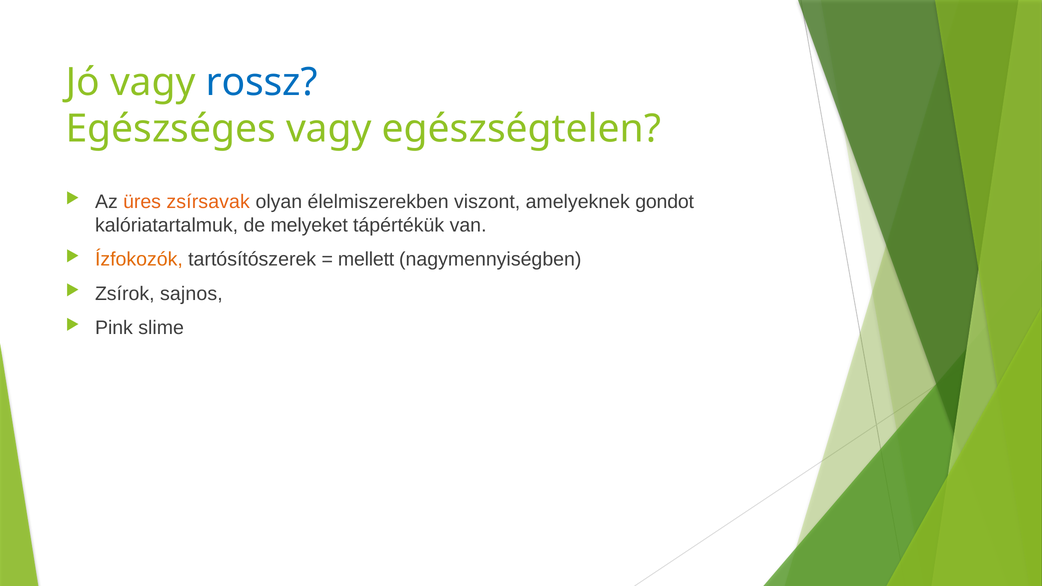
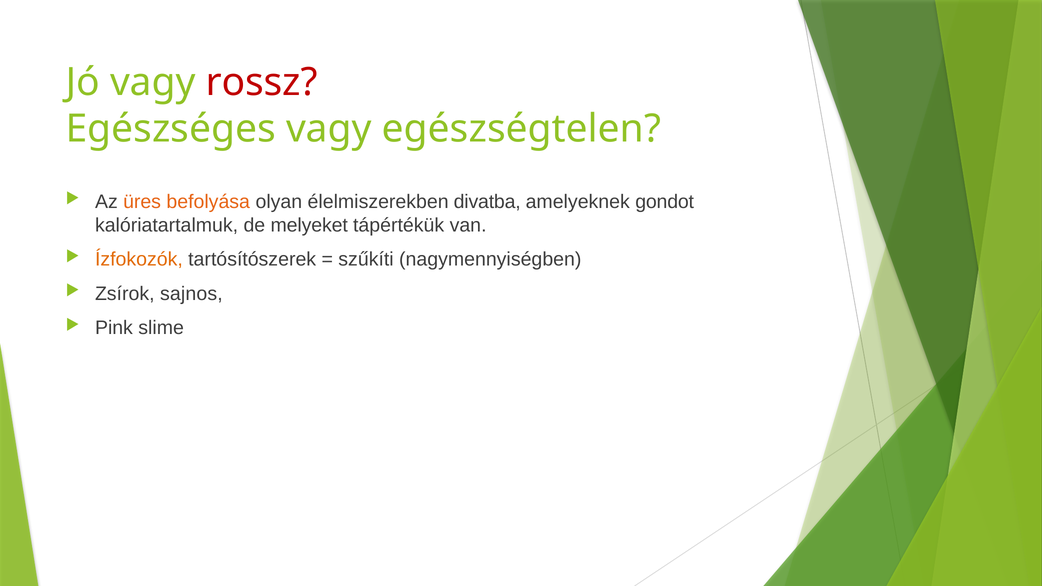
rossz colour: blue -> red
zsírsavak: zsírsavak -> befolyása
viszont: viszont -> divatba
mellett: mellett -> szűkíti
